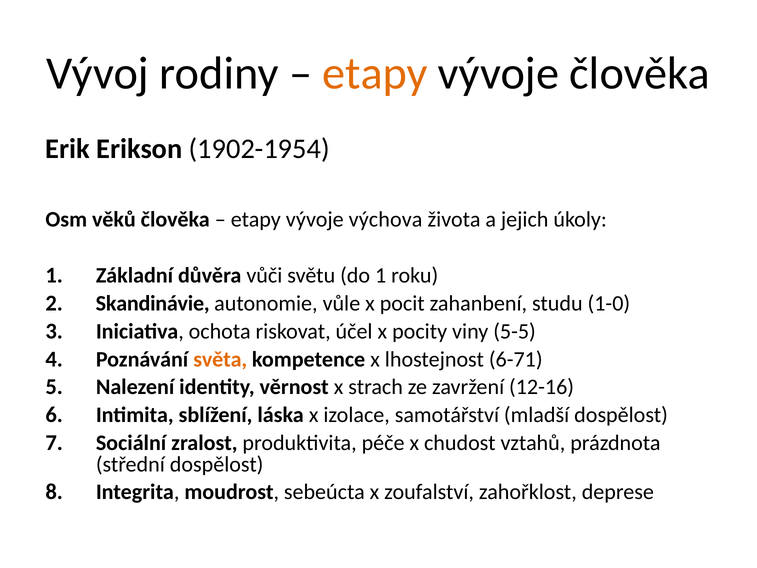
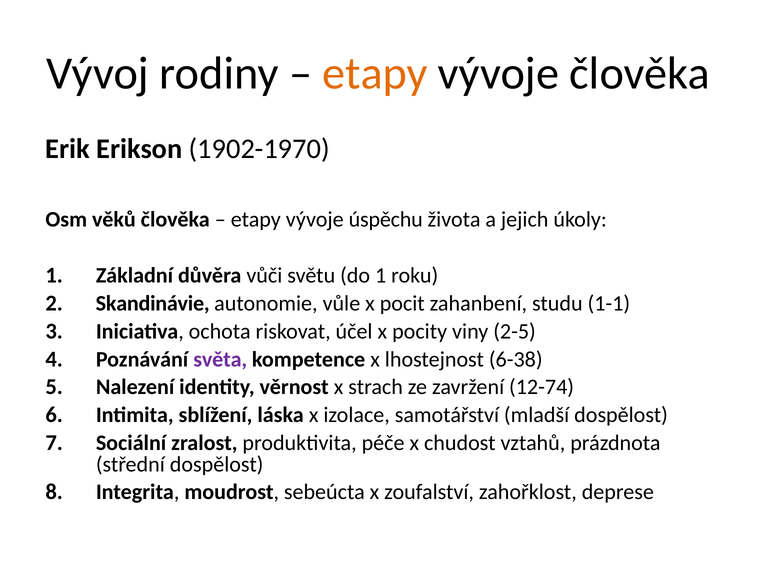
1902-1954: 1902-1954 -> 1902-1970
výchova: výchova -> úspěchu
1-0: 1-0 -> 1-1
5-5: 5-5 -> 2-5
světa colour: orange -> purple
6-71: 6-71 -> 6-38
12-16: 12-16 -> 12-74
